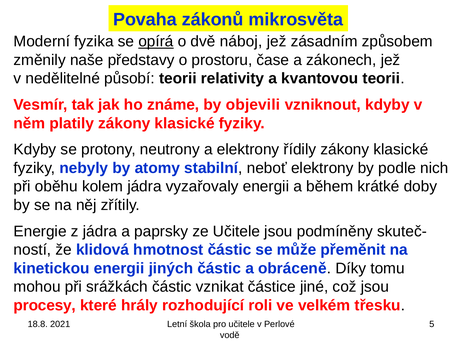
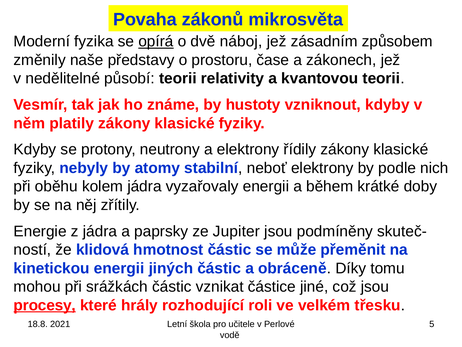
objevili: objevili -> hustoty
ze Učitele: Učitele -> Jupiter
procesy underline: none -> present
